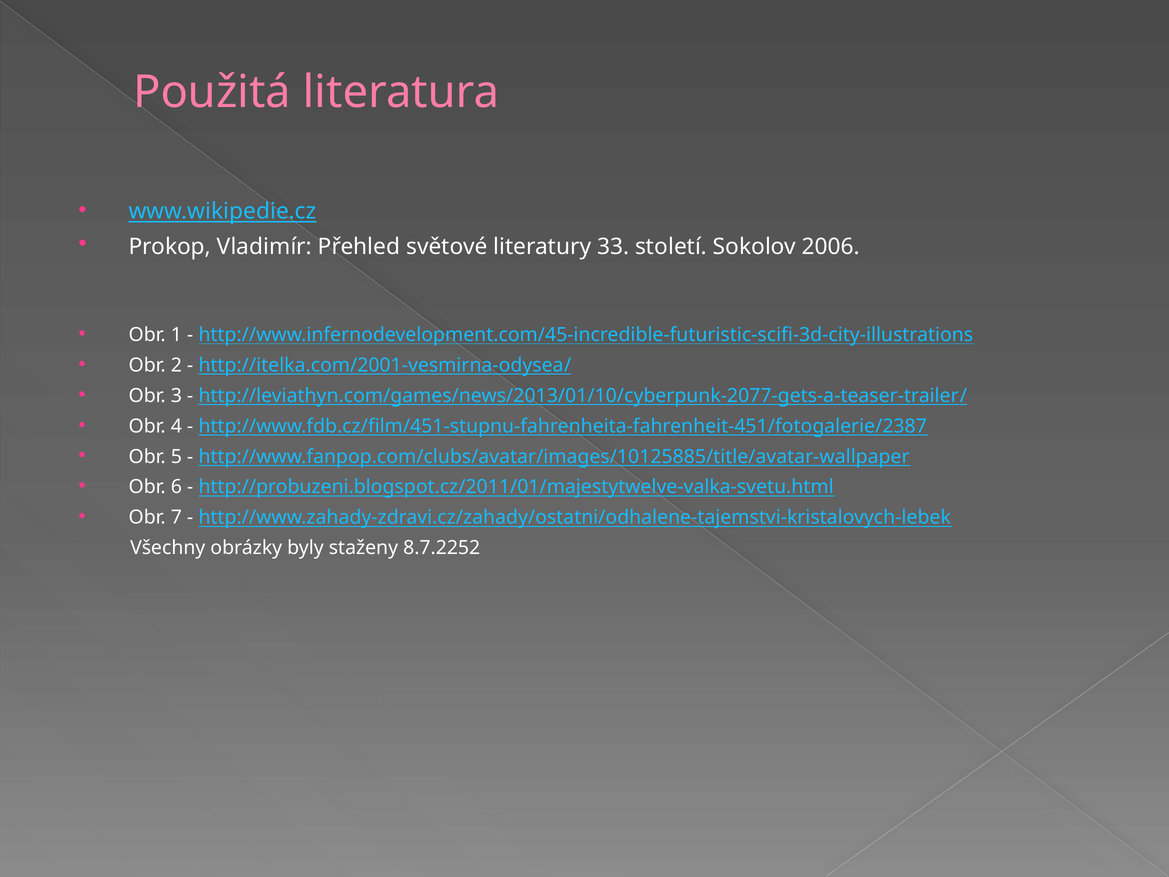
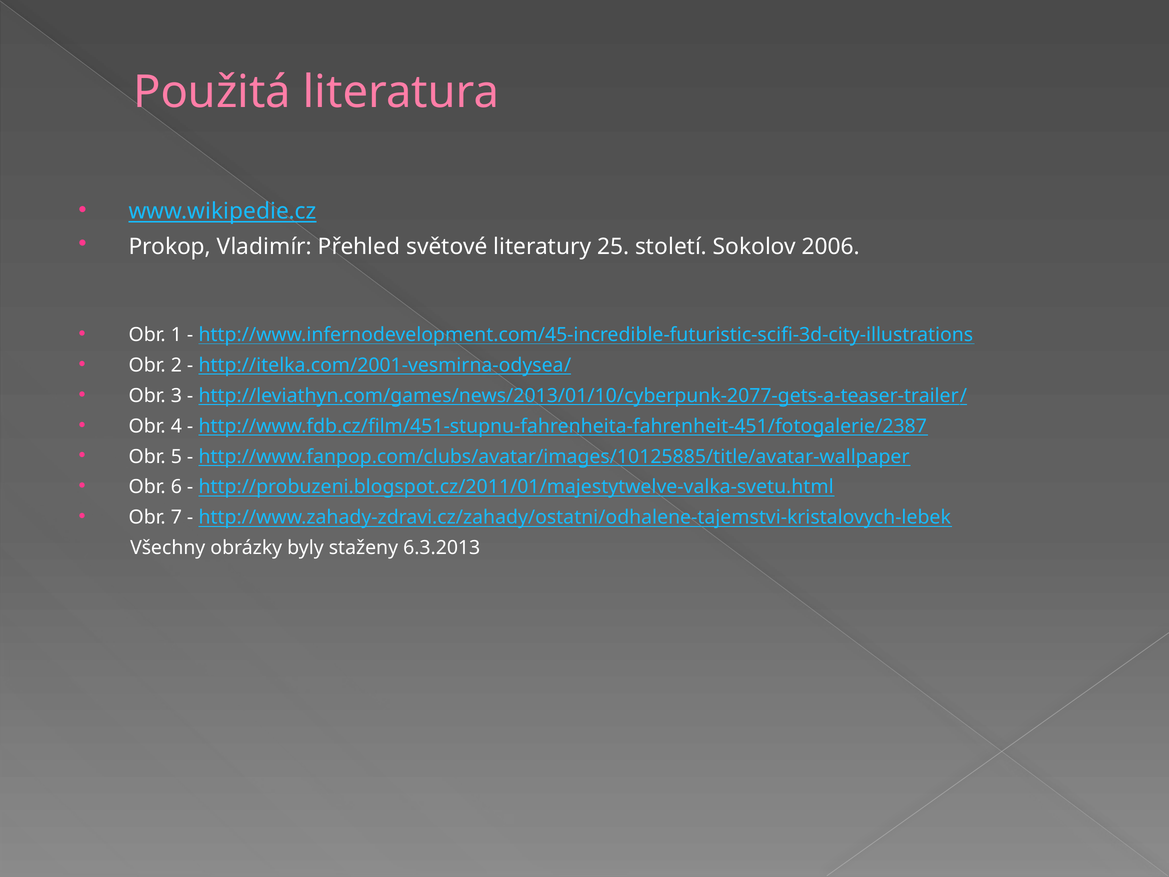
33: 33 -> 25
8.7.2252: 8.7.2252 -> 6.3.2013
